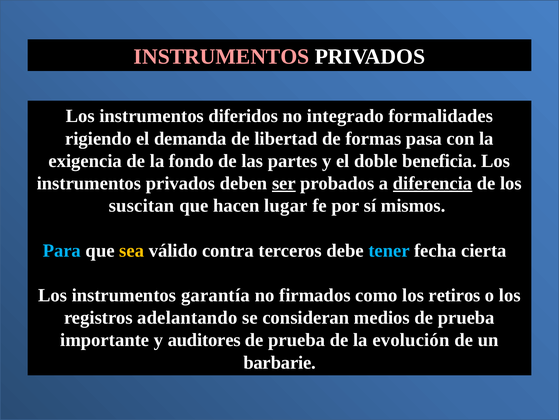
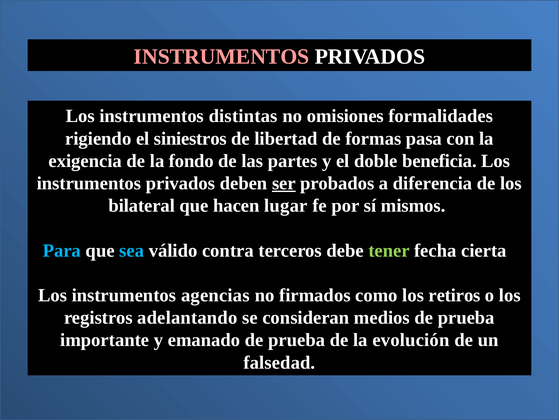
diferidos: diferidos -> distintas
integrado: integrado -> omisiones
demanda: demanda -> siniestros
diferencia underline: present -> none
suscitan: suscitan -> bilateral
sea colour: yellow -> light blue
tener colour: light blue -> light green
garantía: garantía -> agencias
auditores: auditores -> emanado
barbarie: barbarie -> falsedad
